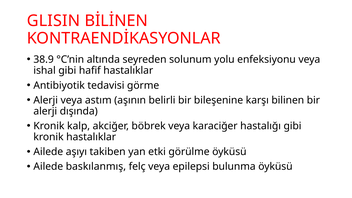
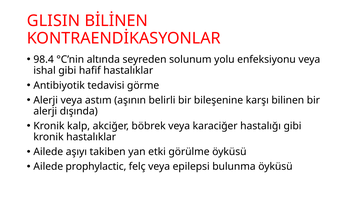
38.9: 38.9 -> 98.4
baskılanmış: baskılanmış -> prophylactic
